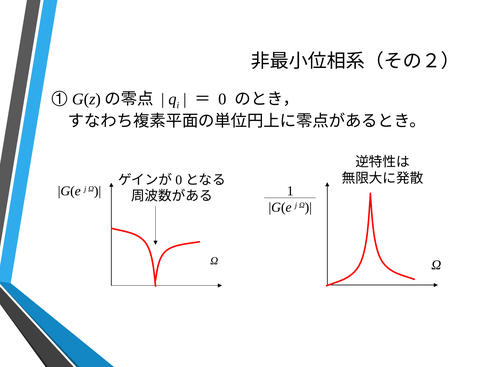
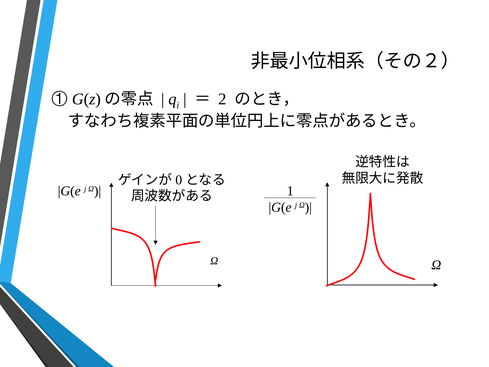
0: 0 -> 2
